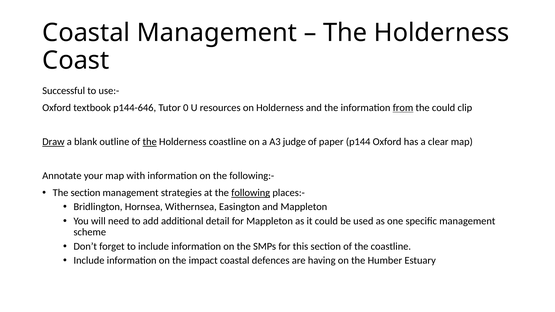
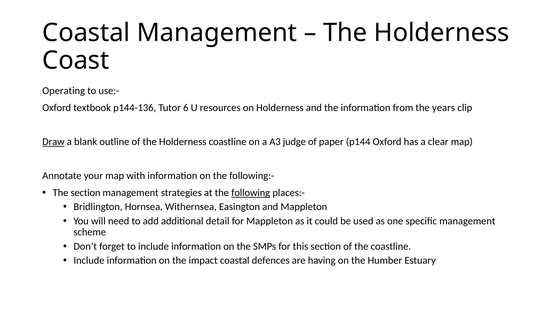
Successful: Successful -> Operating
p144-646: p144-646 -> p144-136
0: 0 -> 6
from underline: present -> none
the could: could -> years
the at (150, 142) underline: present -> none
